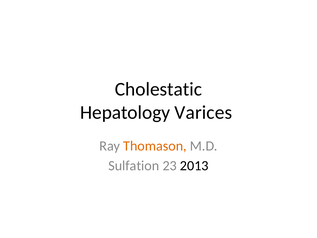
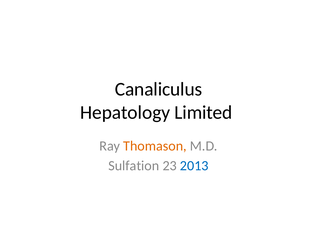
Cholestatic: Cholestatic -> Canaliculus
Varices: Varices -> Limited
2013 colour: black -> blue
